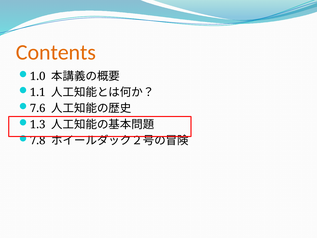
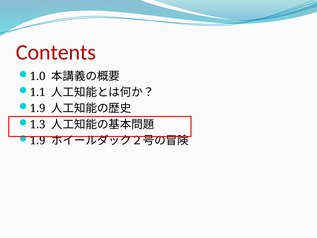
Contents colour: orange -> red
7.6 at (38, 108): 7.6 -> 1.9
7.8 at (38, 140): 7.8 -> 1.9
